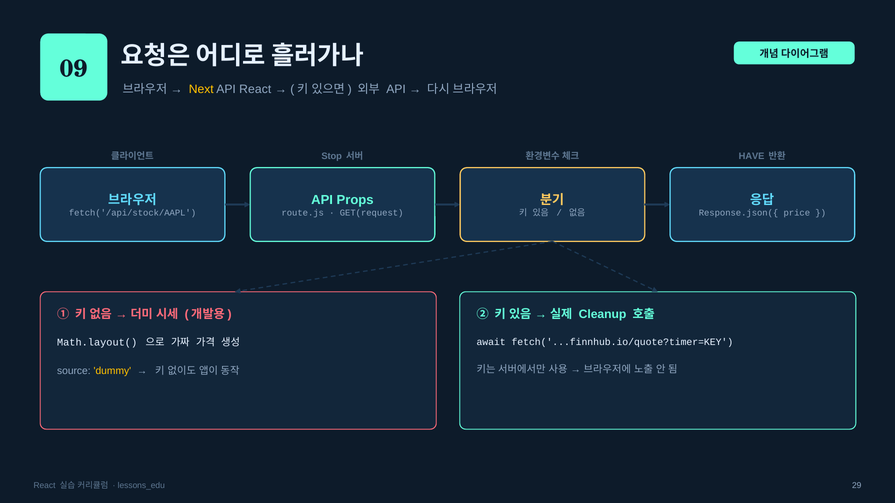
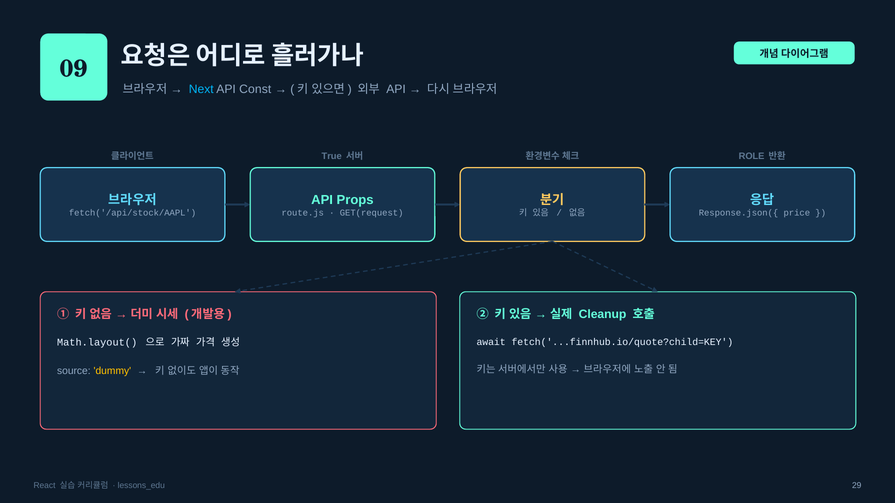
Next colour: yellow -> light blue
API React: React -> Const
Stop: Stop -> True
HAVE: HAVE -> ROLE
fetch('...finnhub.io/quote?timer=KEY: fetch('...finnhub.io/quote?timer=KEY -> fetch('...finnhub.io/quote?child=KEY
